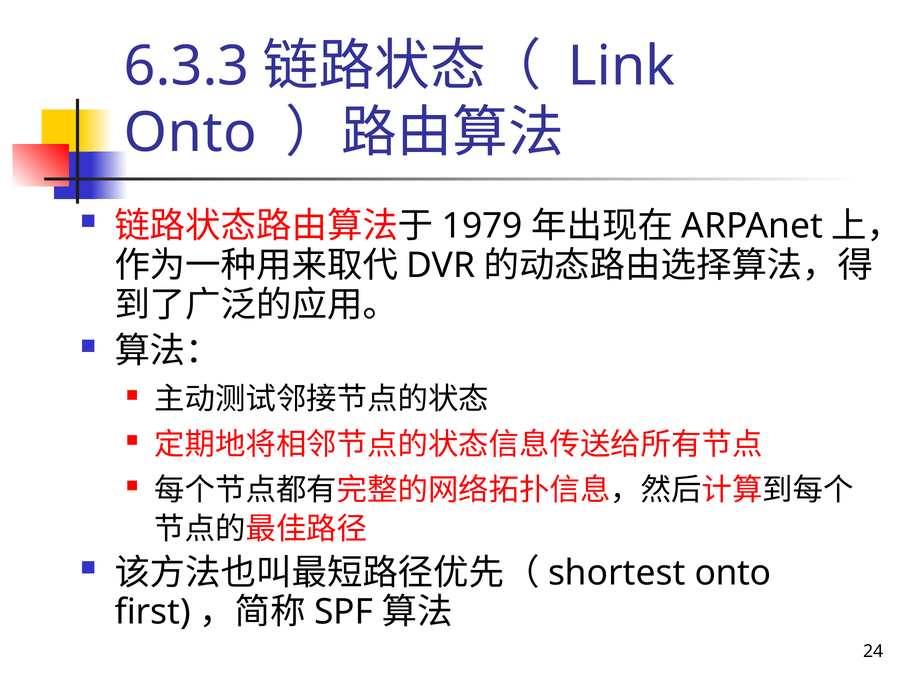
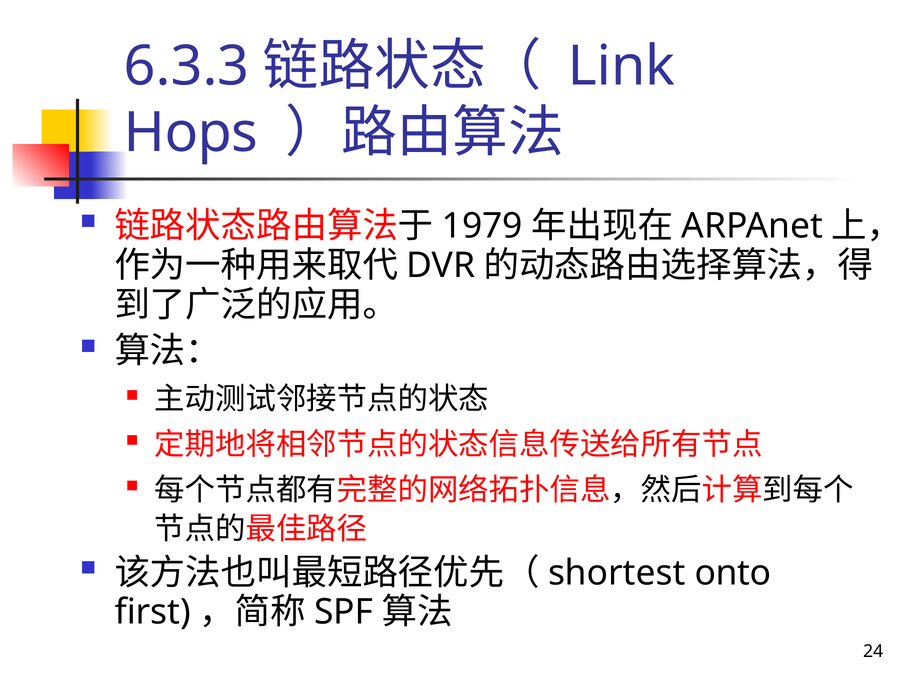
Onto at (190, 133): Onto -> Hops
